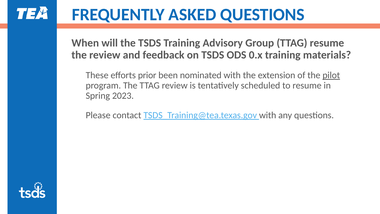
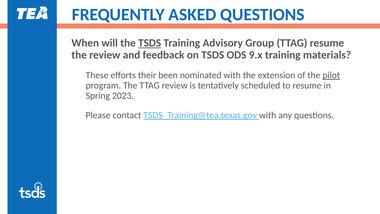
TSDS at (150, 43) underline: none -> present
0.x: 0.x -> 9.x
prior: prior -> their
